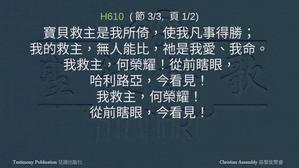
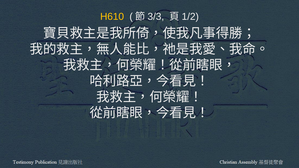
H610 colour: light green -> yellow
